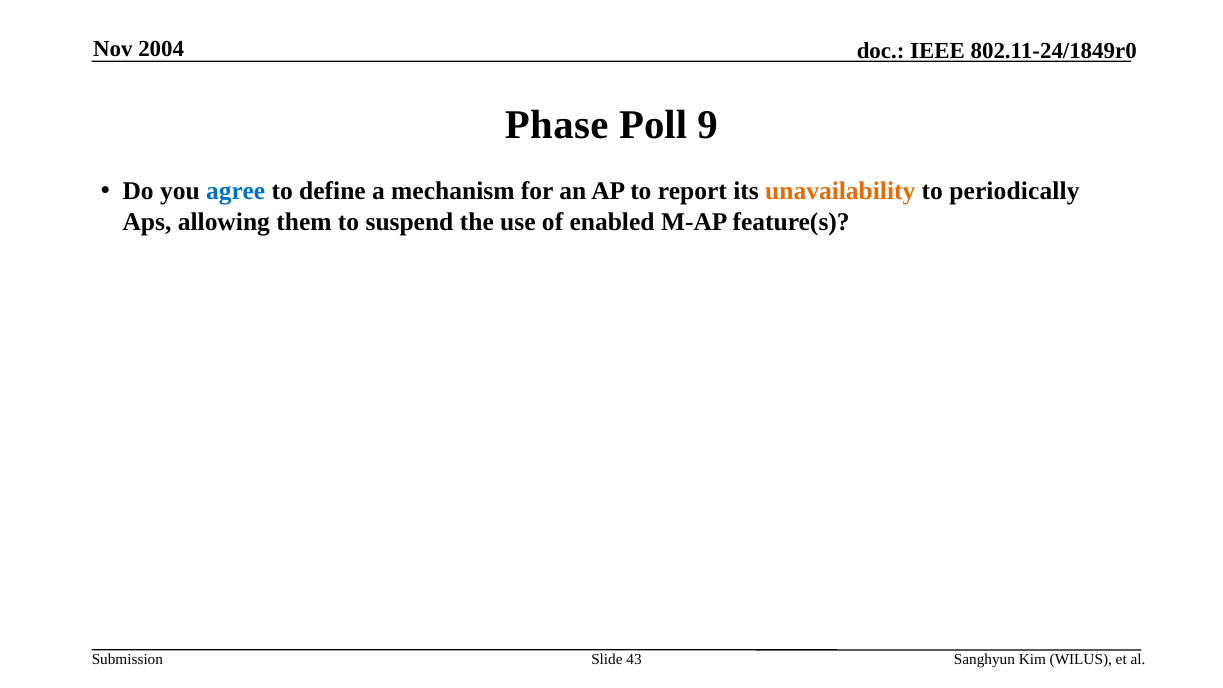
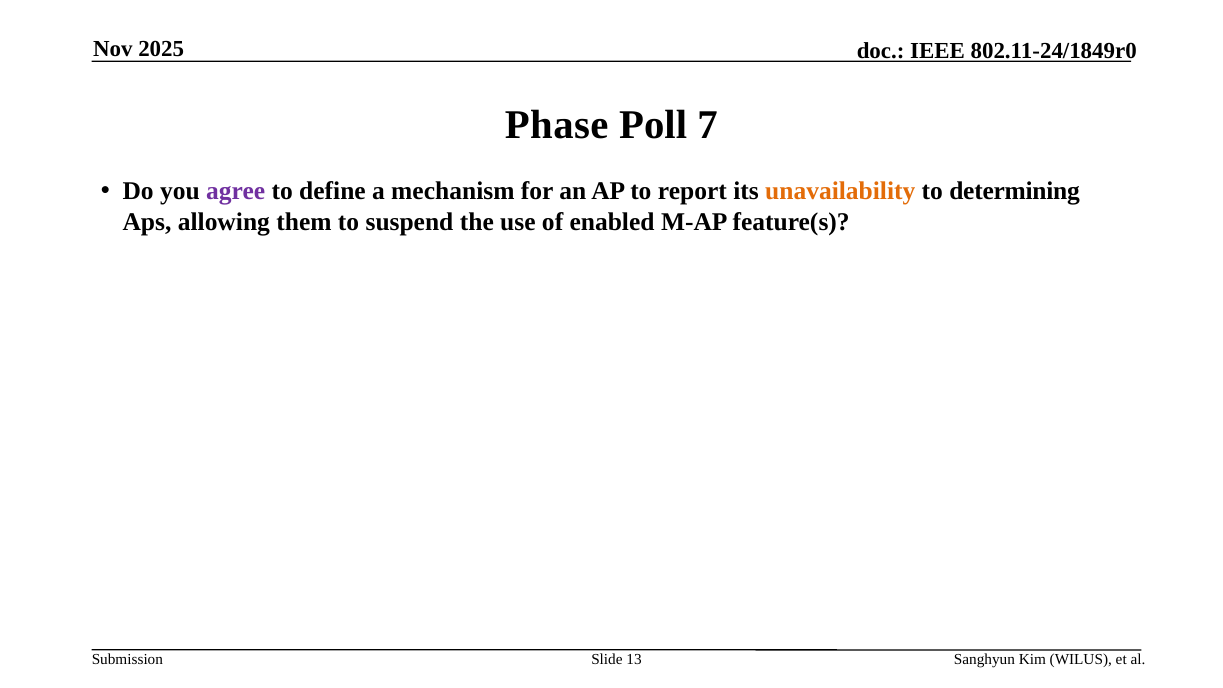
2004: 2004 -> 2025
9: 9 -> 7
agree colour: blue -> purple
periodically: periodically -> determining
43: 43 -> 13
